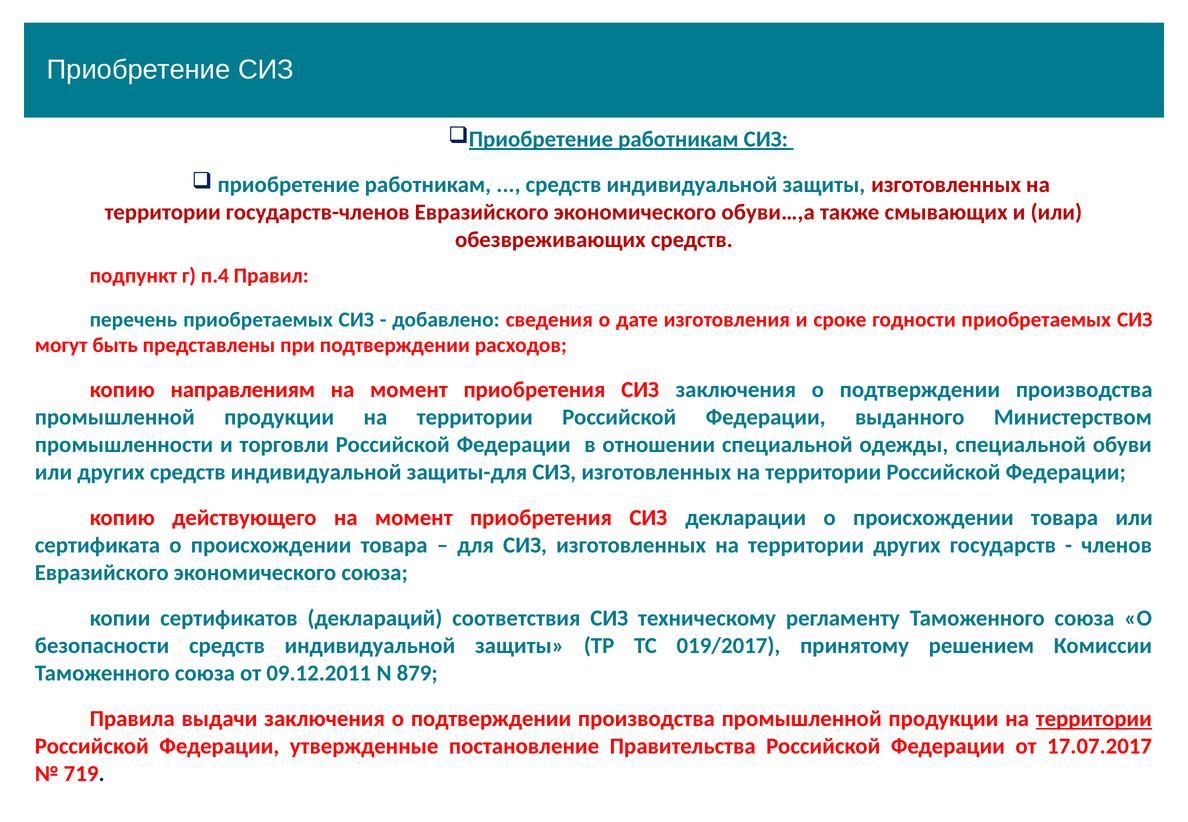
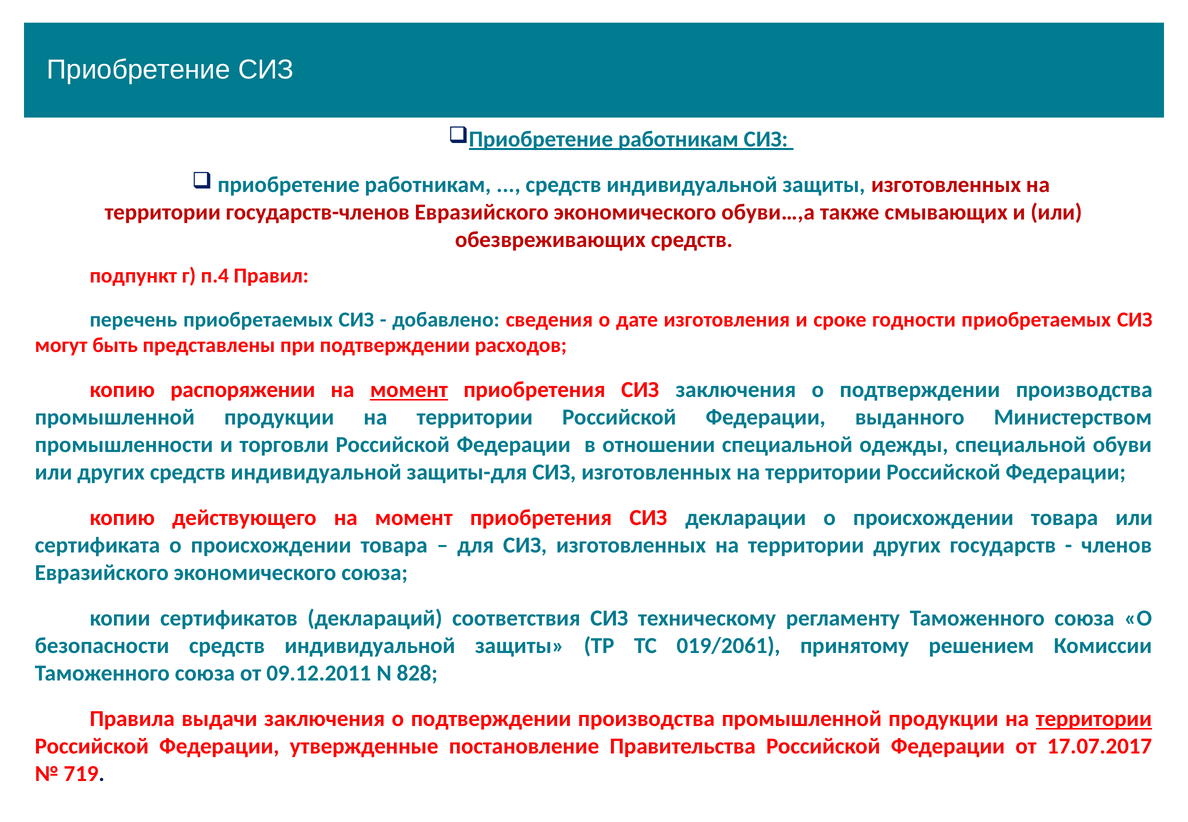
направлениям: направлениям -> распоряжении
момент at (409, 390) underline: none -> present
019/2017: 019/2017 -> 019/2061
879: 879 -> 828
